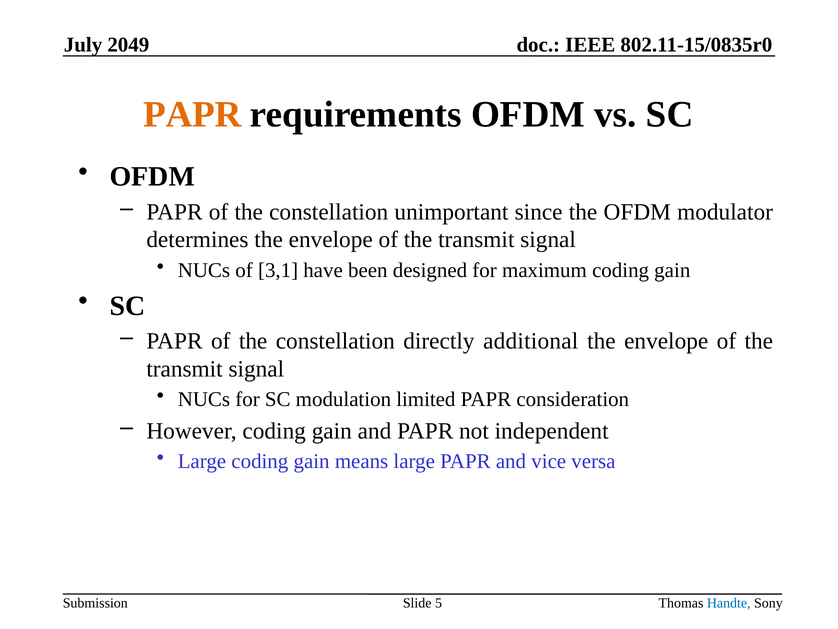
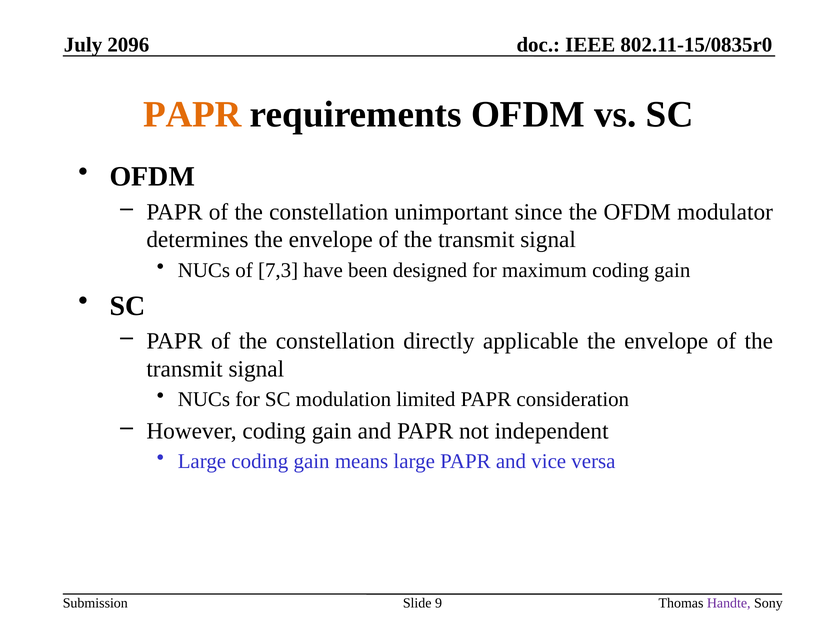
2049: 2049 -> 2096
3,1: 3,1 -> 7,3
additional: additional -> applicable
5: 5 -> 9
Handte colour: blue -> purple
